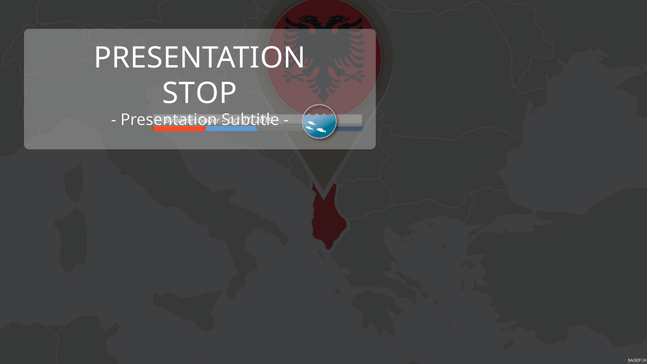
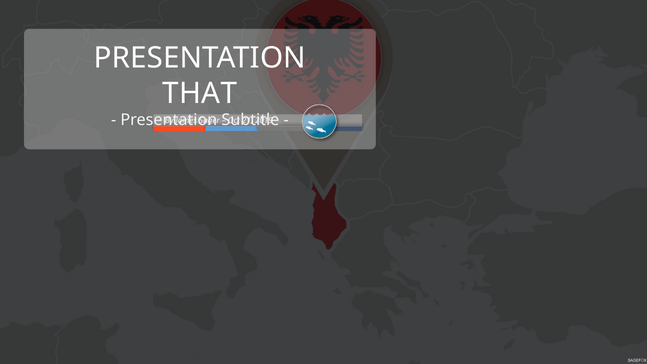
STOP: STOP -> THAT
